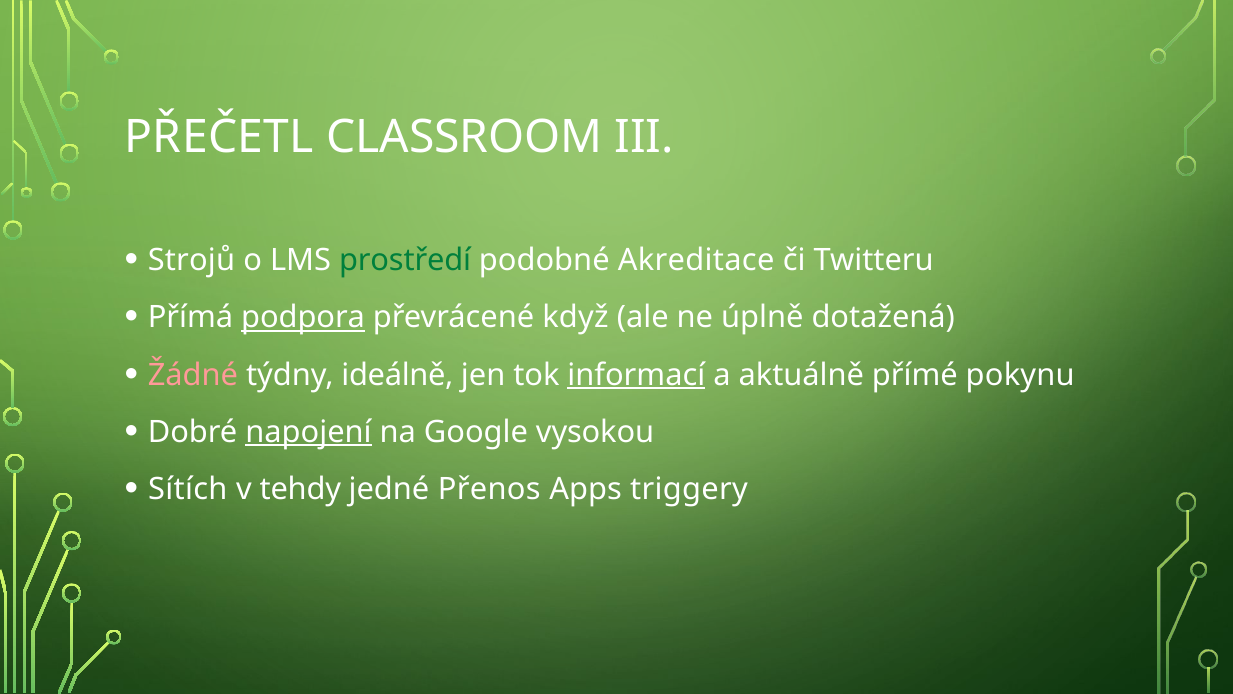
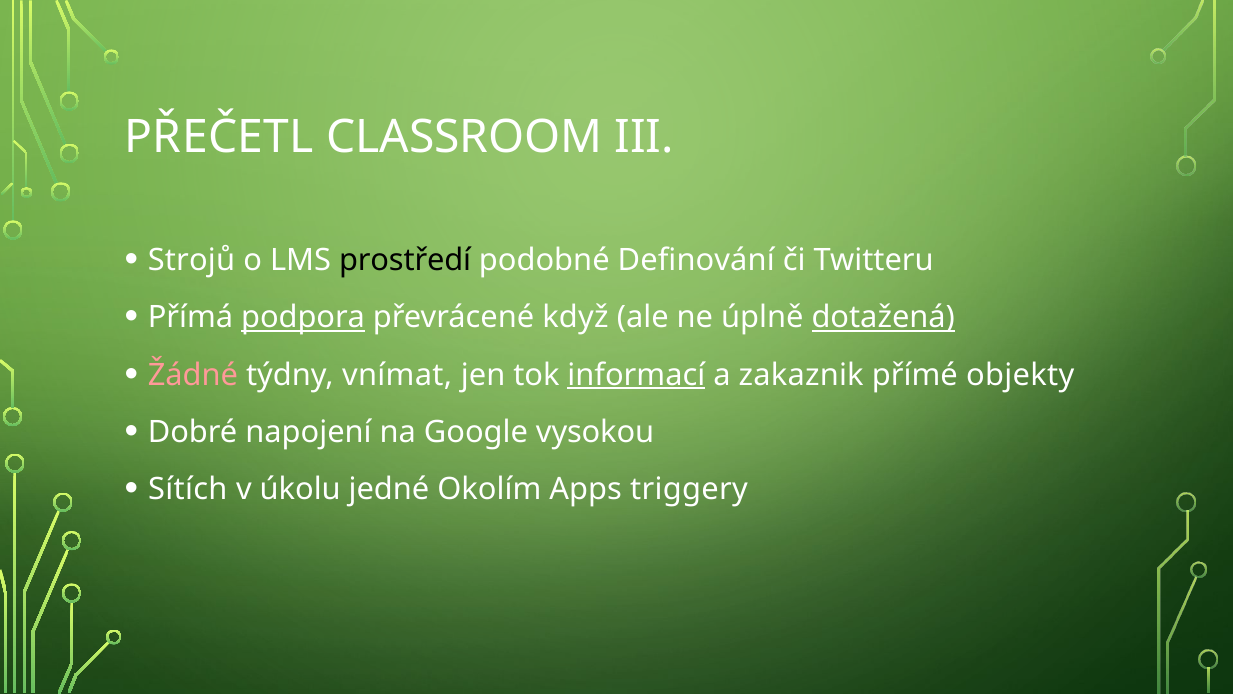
prostředí colour: green -> black
Akreditace: Akreditace -> Definování
dotažená underline: none -> present
ideálně: ideálně -> vnímat
aktuálně: aktuálně -> zakaznik
pokynu: pokynu -> objekty
napojení underline: present -> none
tehdy: tehdy -> úkolu
Přenos: Přenos -> Okolím
